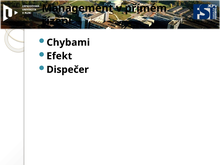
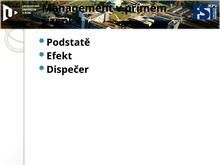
Chybami: Chybami -> Podstatě
